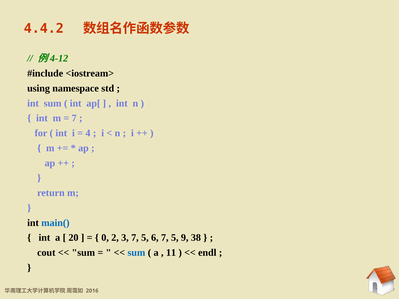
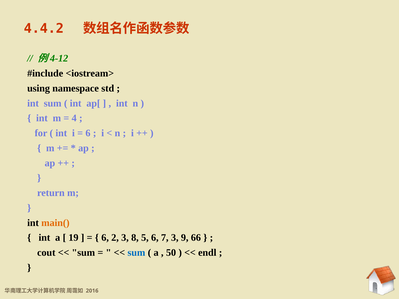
7 at (74, 118): 7 -> 4
4 at (88, 133): 4 -> 6
main( colour: blue -> orange
20: 20 -> 19
0 at (105, 238): 0 -> 6
3 7: 7 -> 8
6 7 5: 5 -> 3
38: 38 -> 66
11: 11 -> 50
